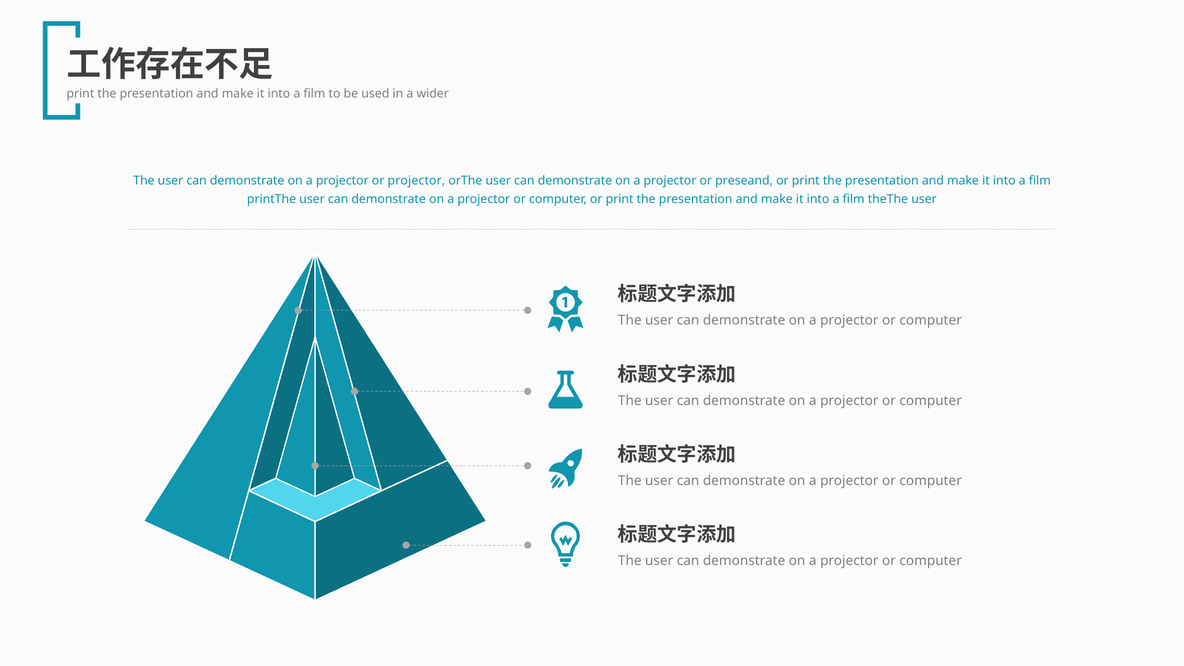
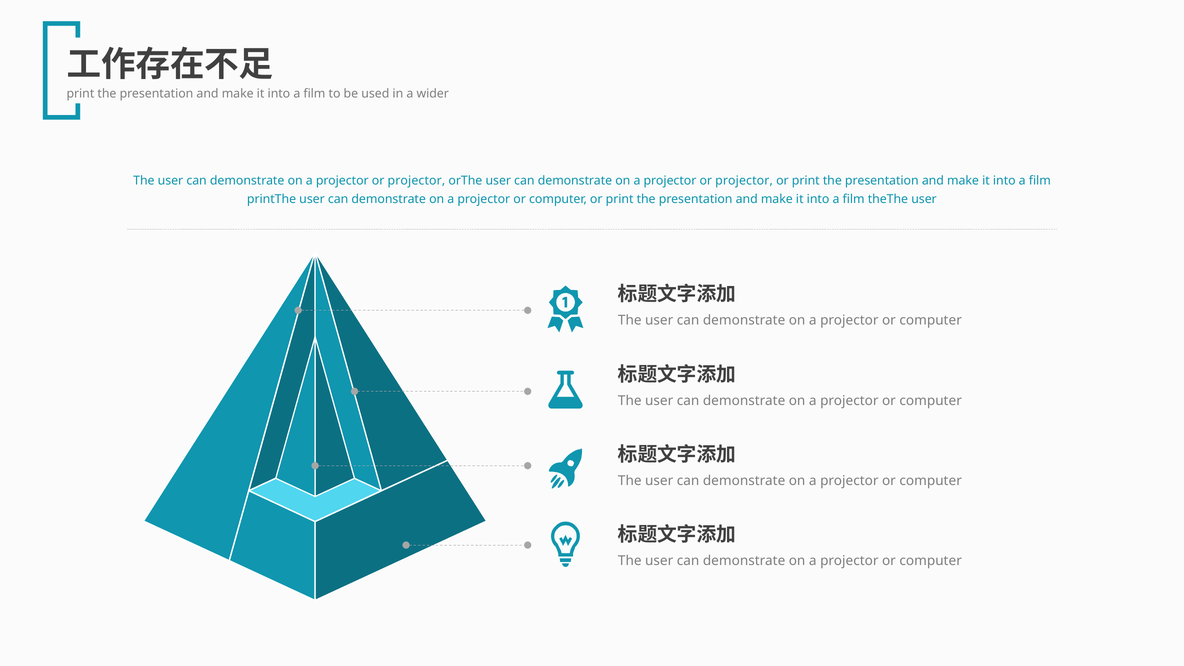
preseand at (744, 181): preseand -> projector
